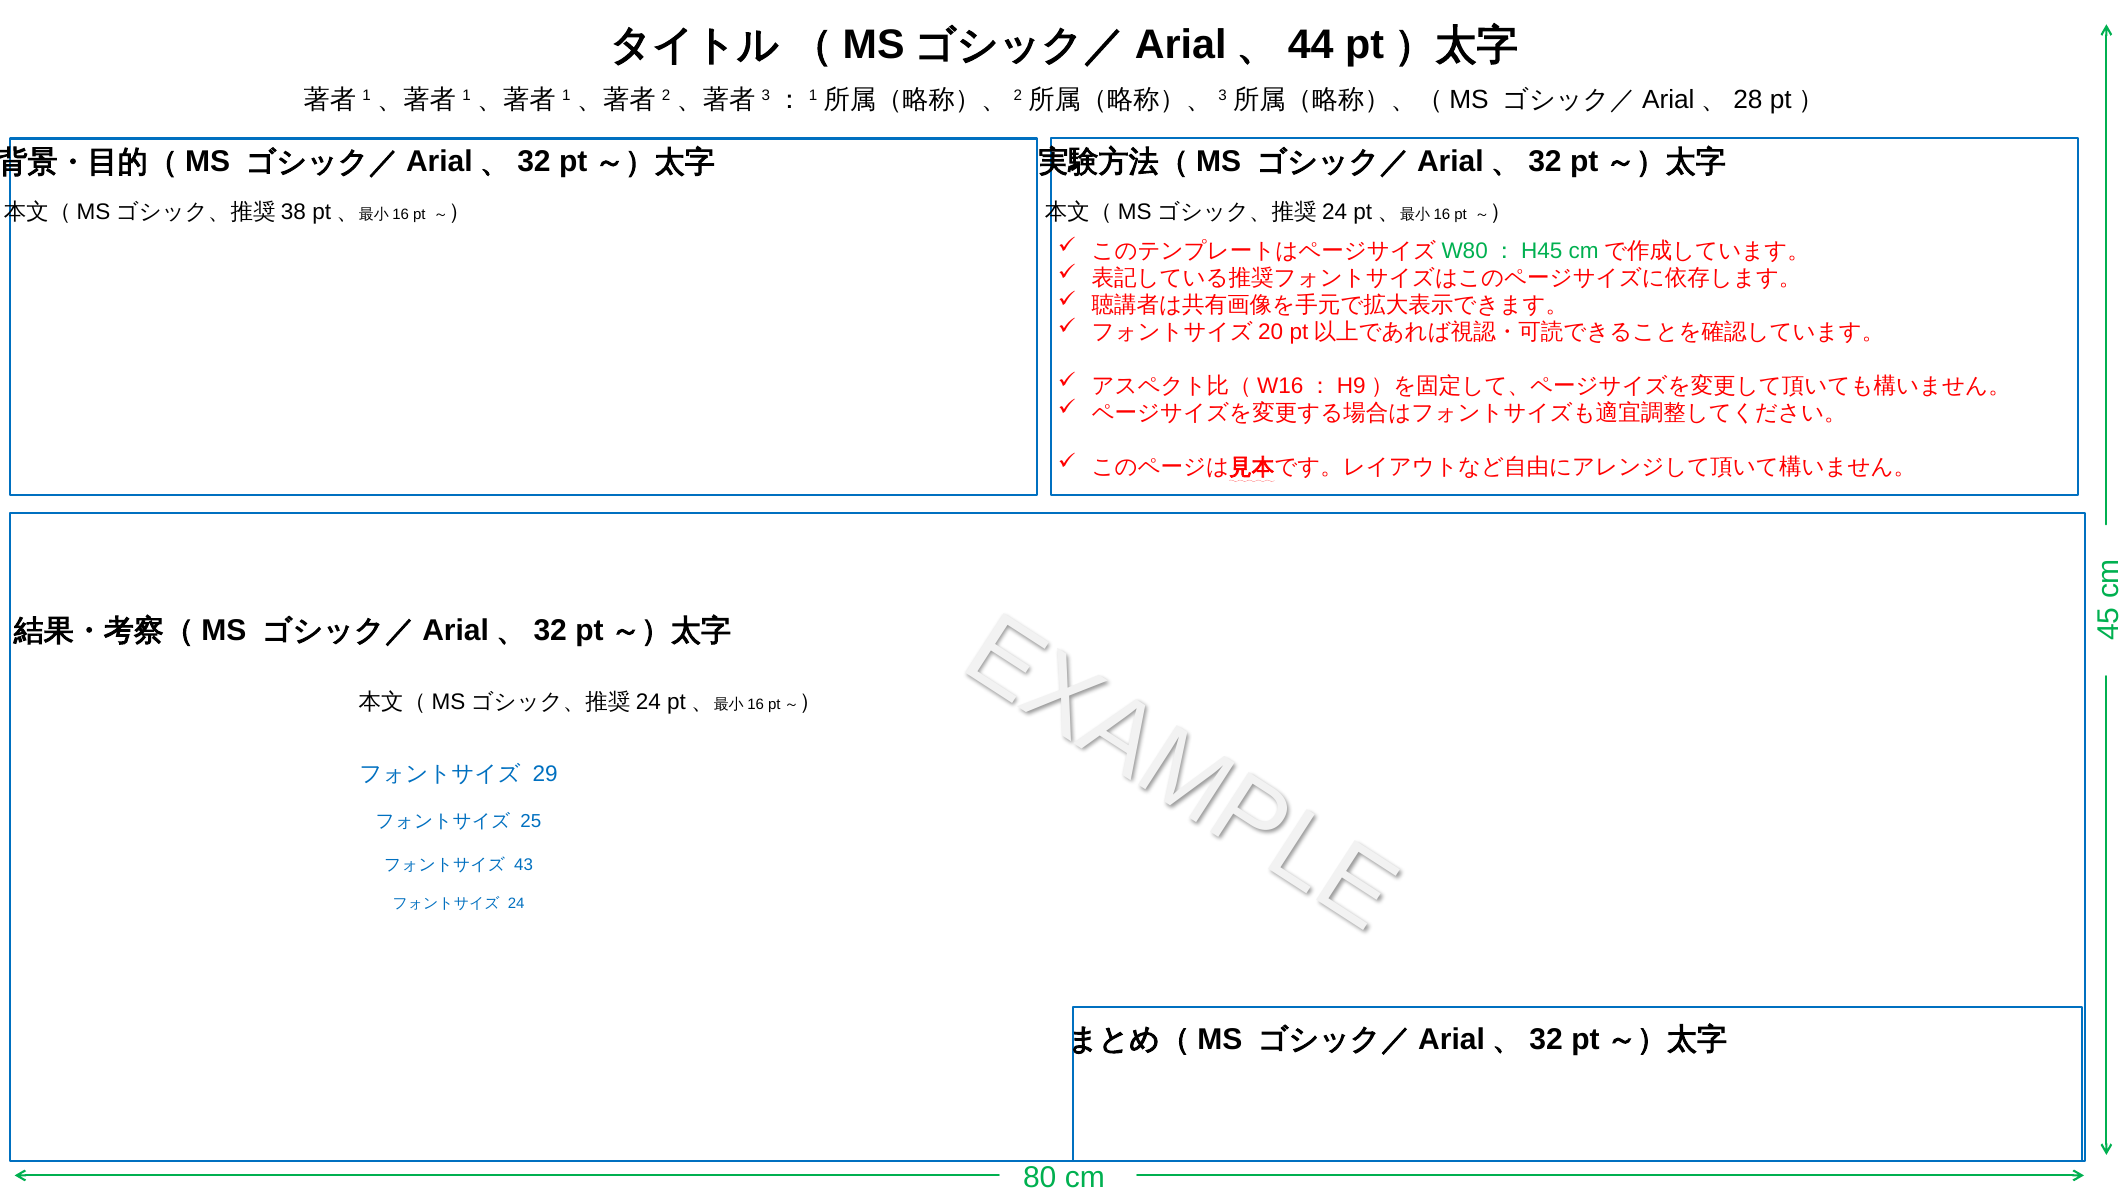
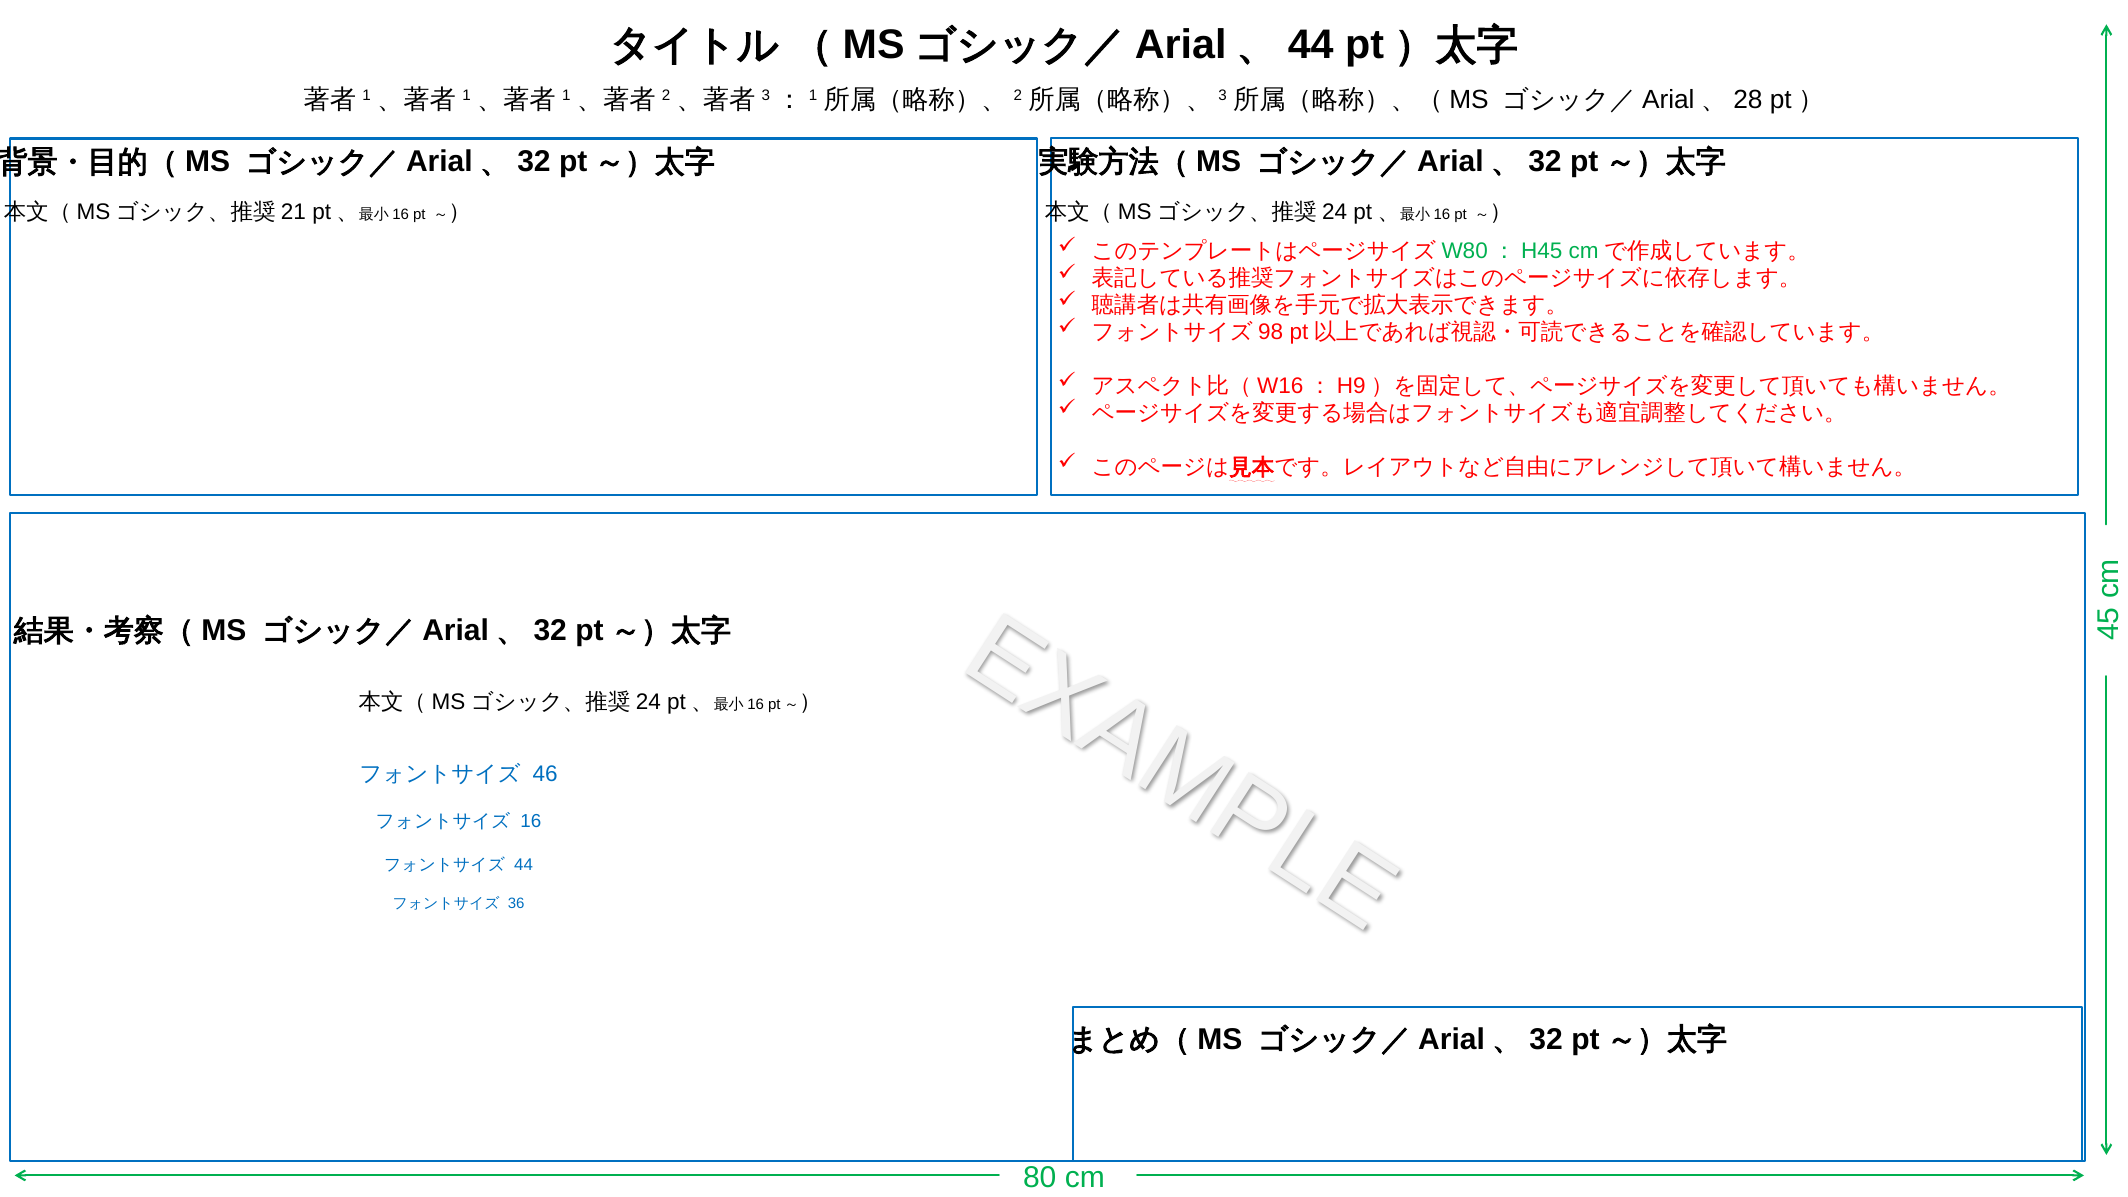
38: 38 -> 21
20: 20 -> 98
29: 29 -> 46
25: 25 -> 16
43 at (524, 865): 43 -> 44
24 at (516, 904): 24 -> 36
